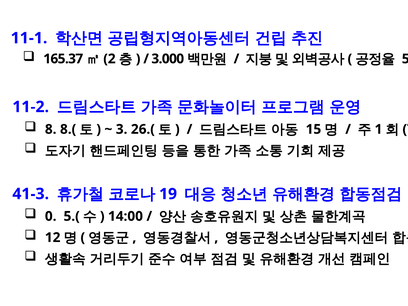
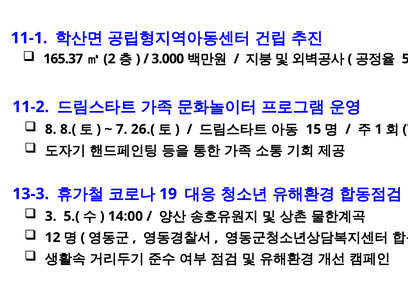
3 at (122, 129): 3 -> 7
41-3: 41-3 -> 13-3
0: 0 -> 3
